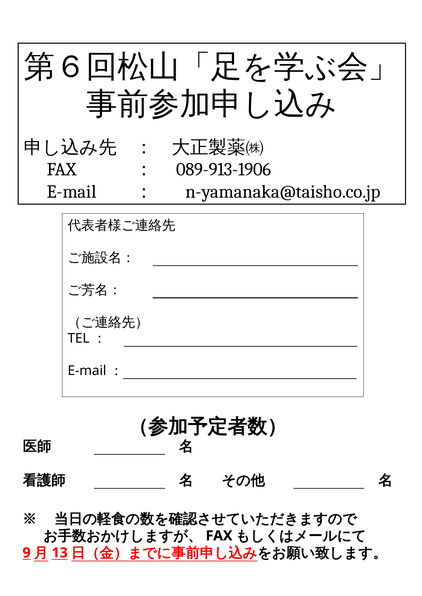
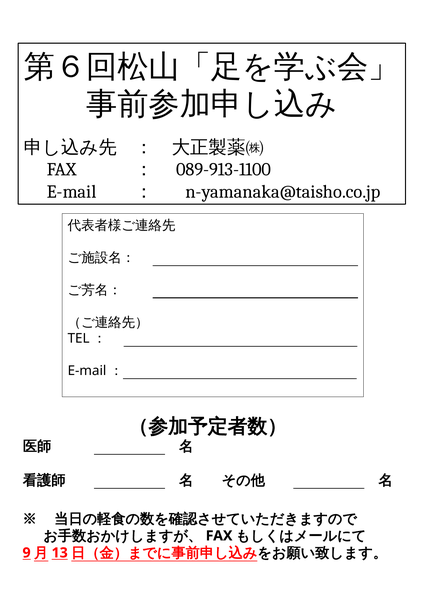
089-913-1906: 089-913-1906 -> 089-913-1100
